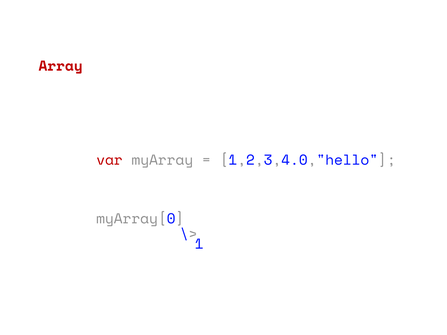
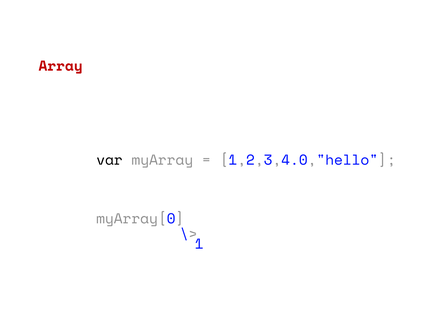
var colour: red -> black
